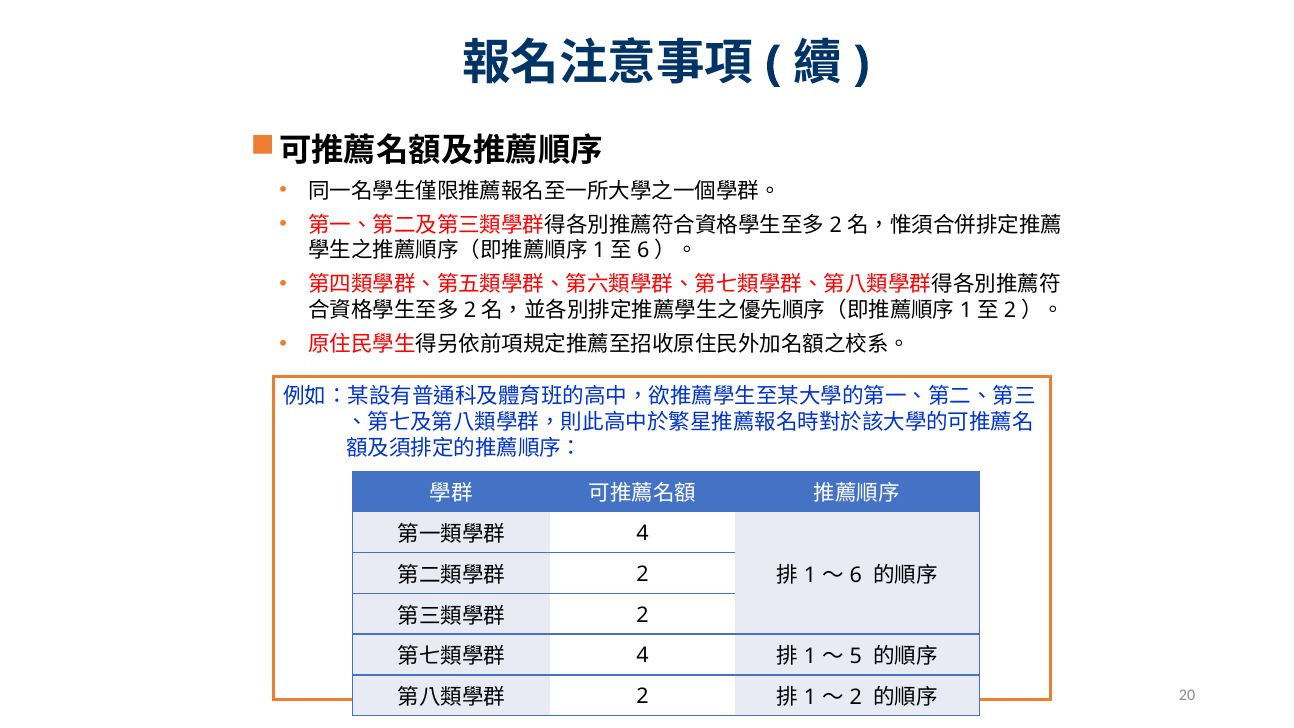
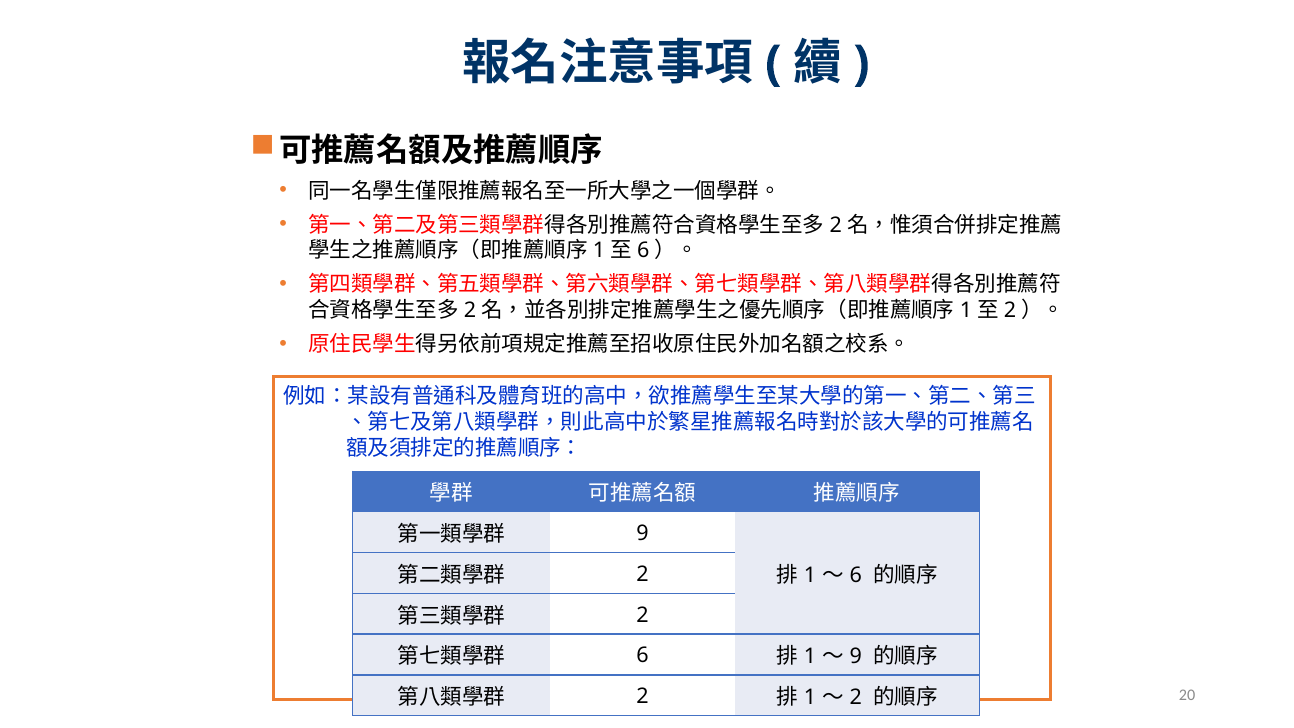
4 at (642, 533): 4 -> 9
4 at (642, 656): 4 -> 6
5 at (856, 657): 5 -> 9
